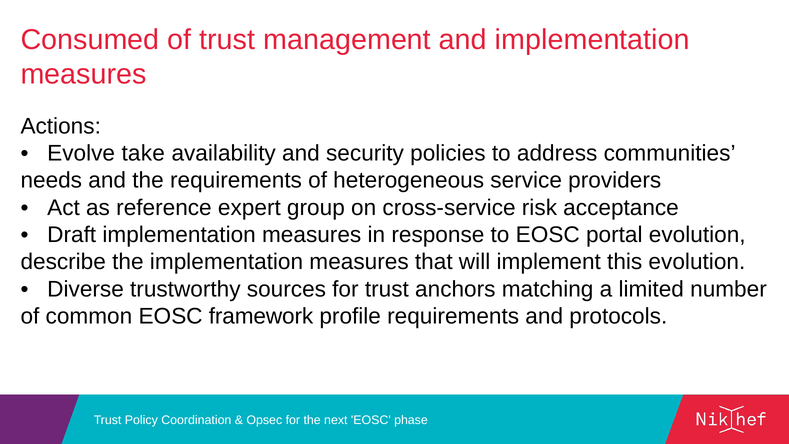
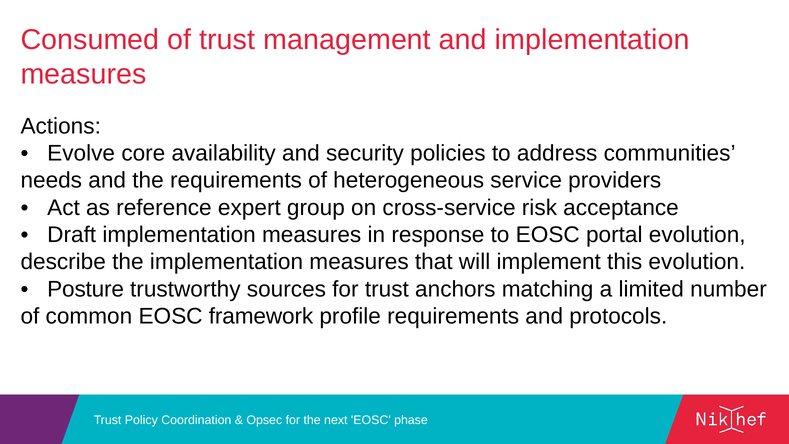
take: take -> core
Diverse: Diverse -> Posture
